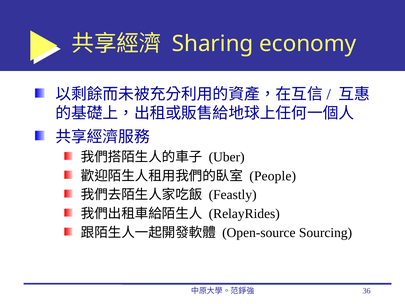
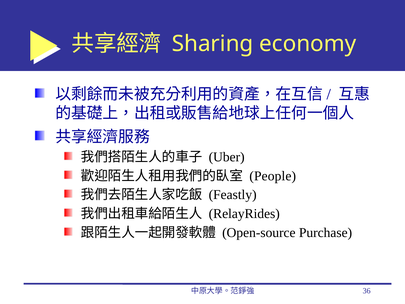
Sourcing: Sourcing -> Purchase
